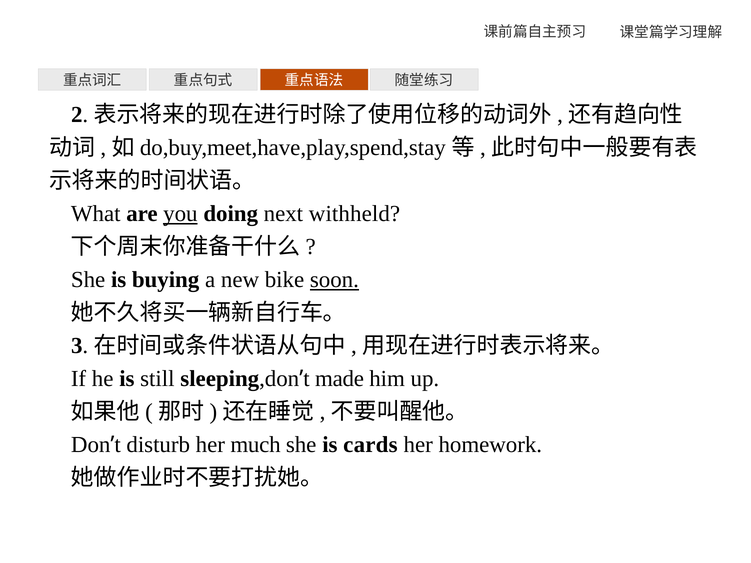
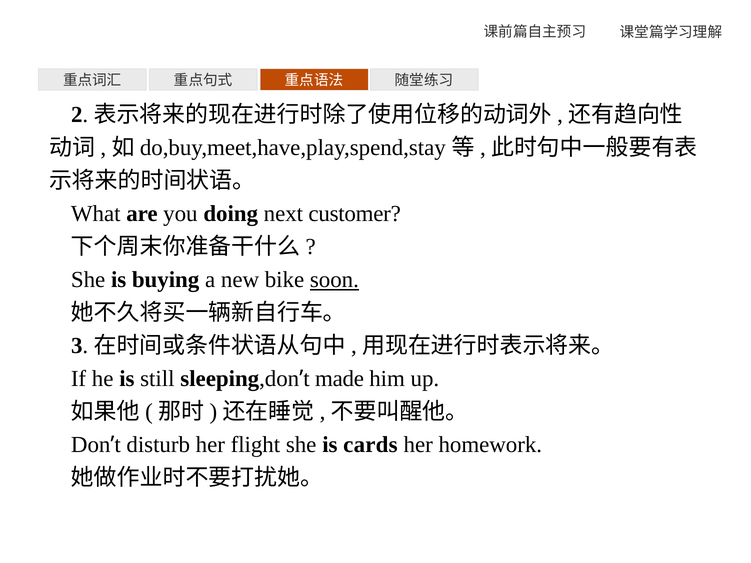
you underline: present -> none
withheld: withheld -> customer
much: much -> flight
